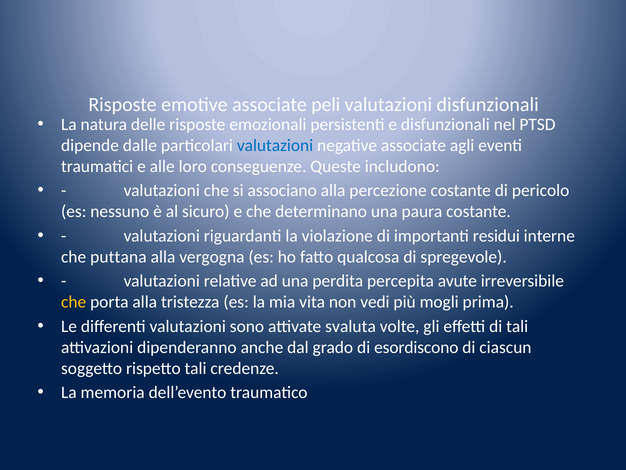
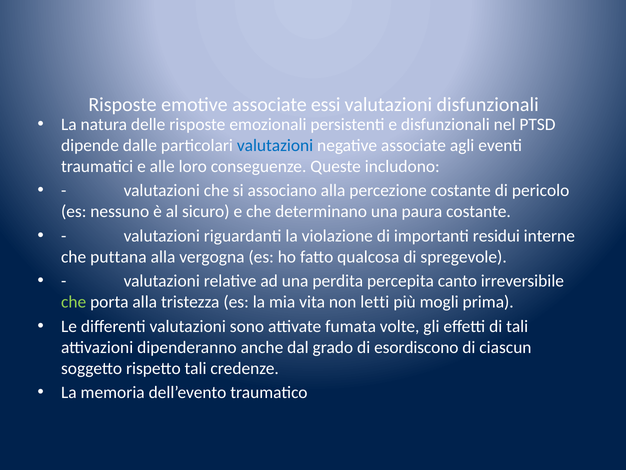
peli: peli -> essi
avute: avute -> canto
che at (74, 302) colour: yellow -> light green
vedi: vedi -> letti
svaluta: svaluta -> fumata
